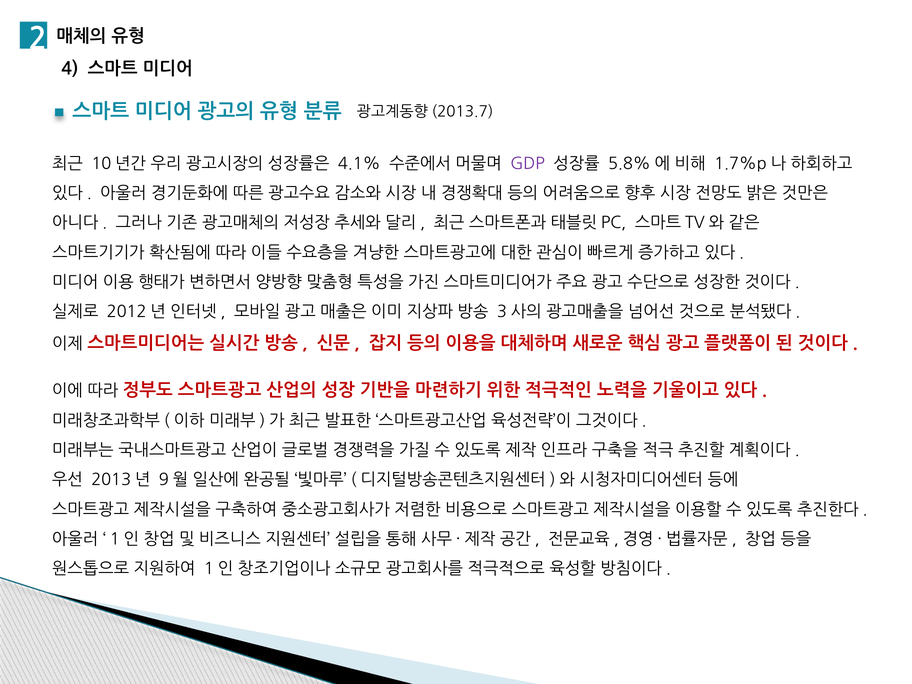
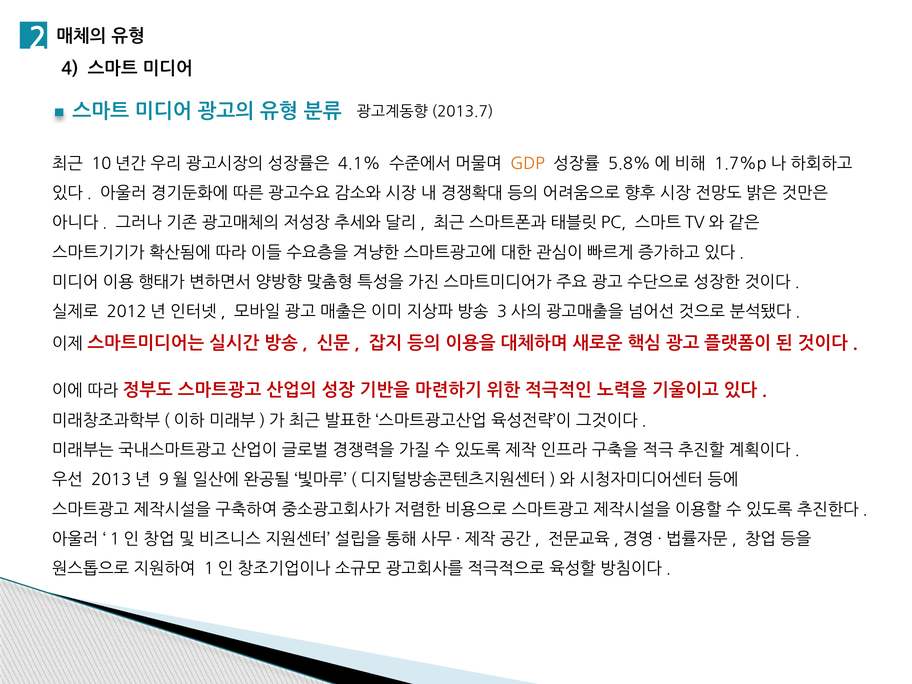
GDP colour: purple -> orange
